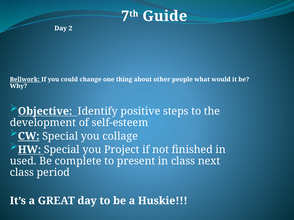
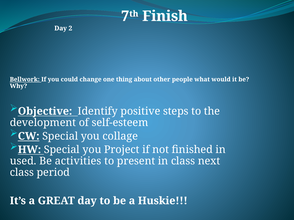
Guide: Guide -> Finish
complete: complete -> activities
